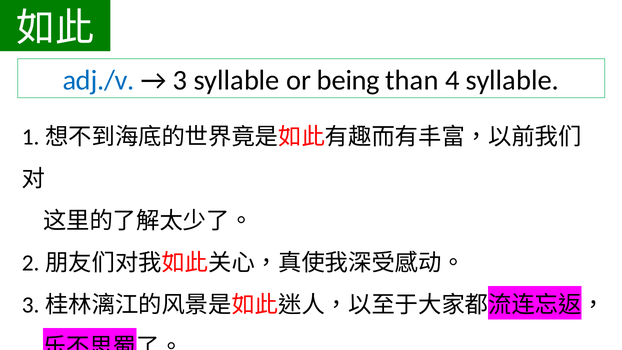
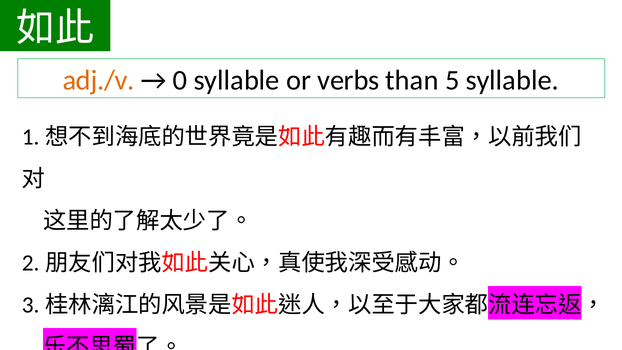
adj./v colour: blue -> orange
3: 3 -> 0
being: being -> verbs
4: 4 -> 5
